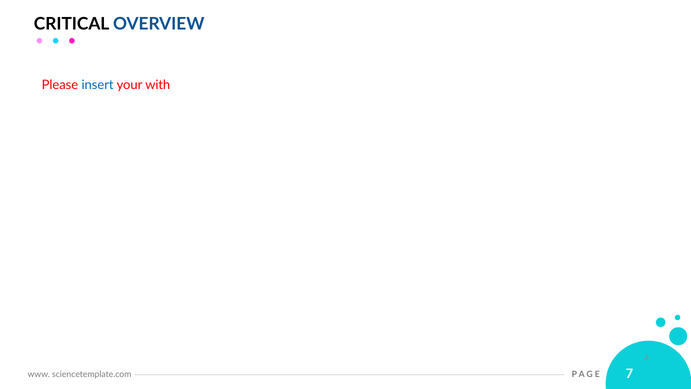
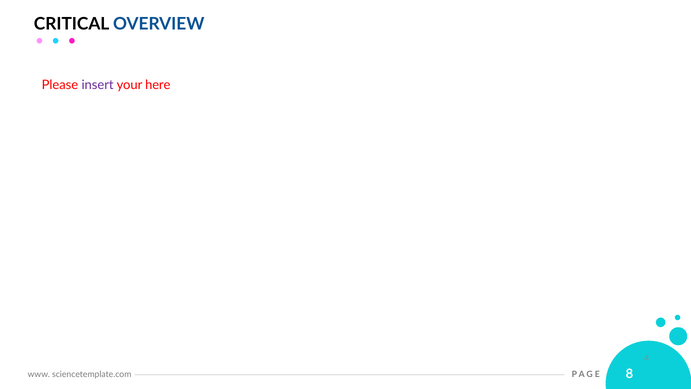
insert colour: blue -> purple
with: with -> here
7: 7 -> 8
